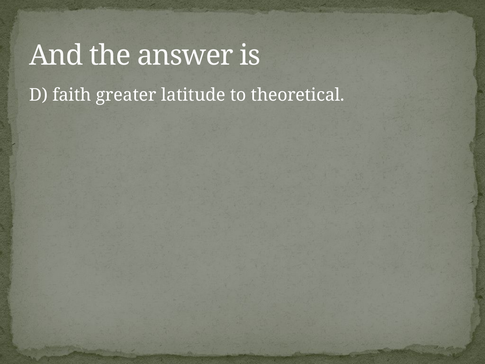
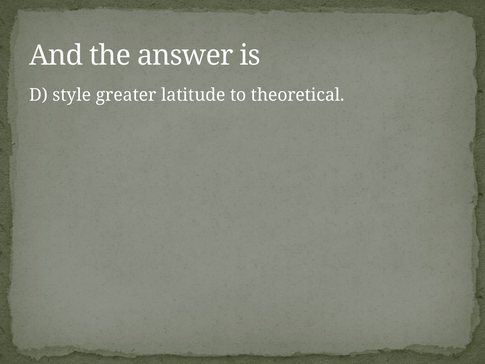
faith: faith -> style
